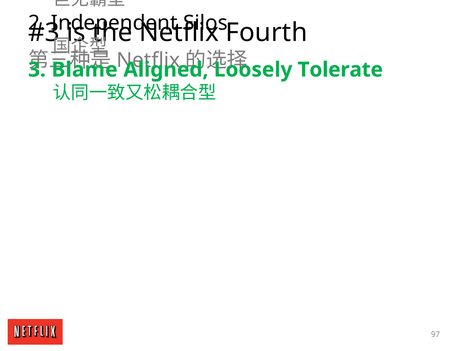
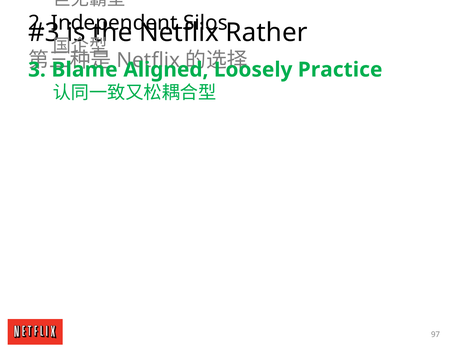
Fourth: Fourth -> Rather
Tolerate: Tolerate -> Practice
